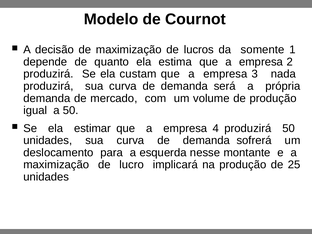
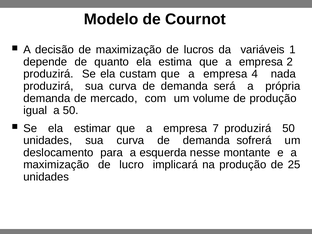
somente: somente -> variáveis
3: 3 -> 4
4: 4 -> 7
